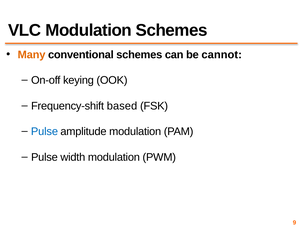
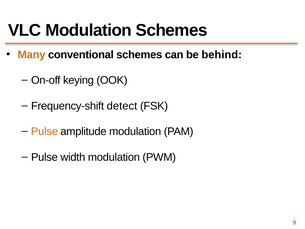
cannot: cannot -> behind
based: based -> detect
Pulse at (44, 131) colour: blue -> orange
